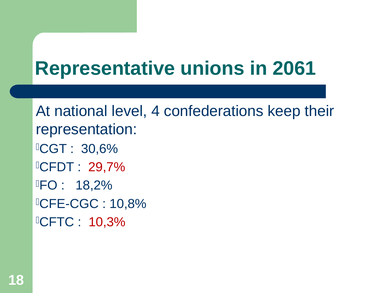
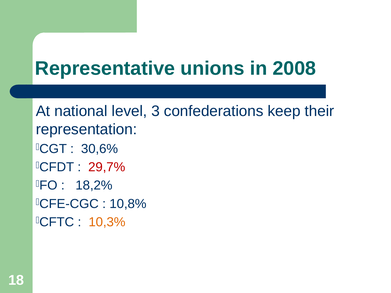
2061: 2061 -> 2008
4: 4 -> 3
10,3% colour: red -> orange
